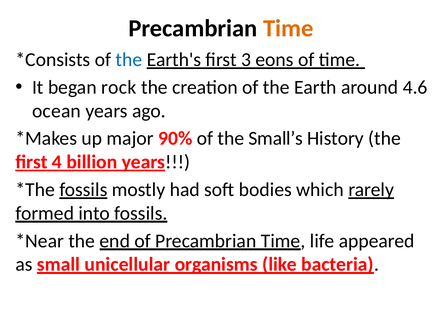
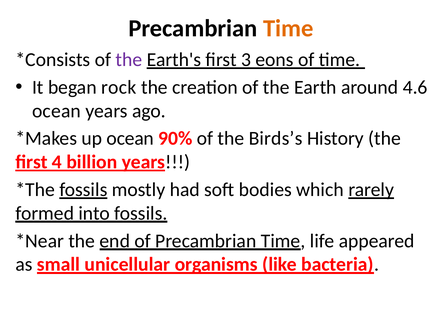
the at (129, 60) colour: blue -> purple
up major: major -> ocean
Small’s: Small’s -> Birds’s
